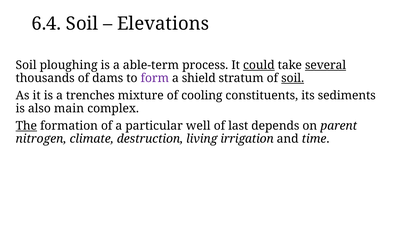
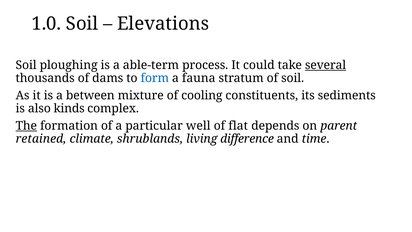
6.4: 6.4 -> 1.0
could underline: present -> none
form colour: purple -> blue
shield: shield -> fauna
soil at (293, 78) underline: present -> none
trenches: trenches -> between
main: main -> kinds
last: last -> flat
nitrogen: nitrogen -> retained
destruction: destruction -> shrublands
irrigation: irrigation -> difference
